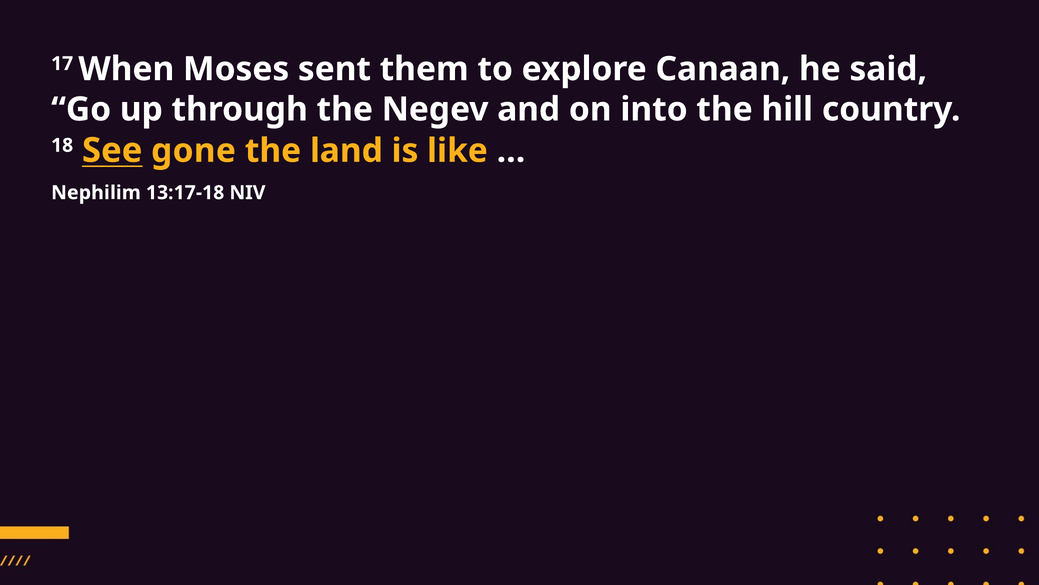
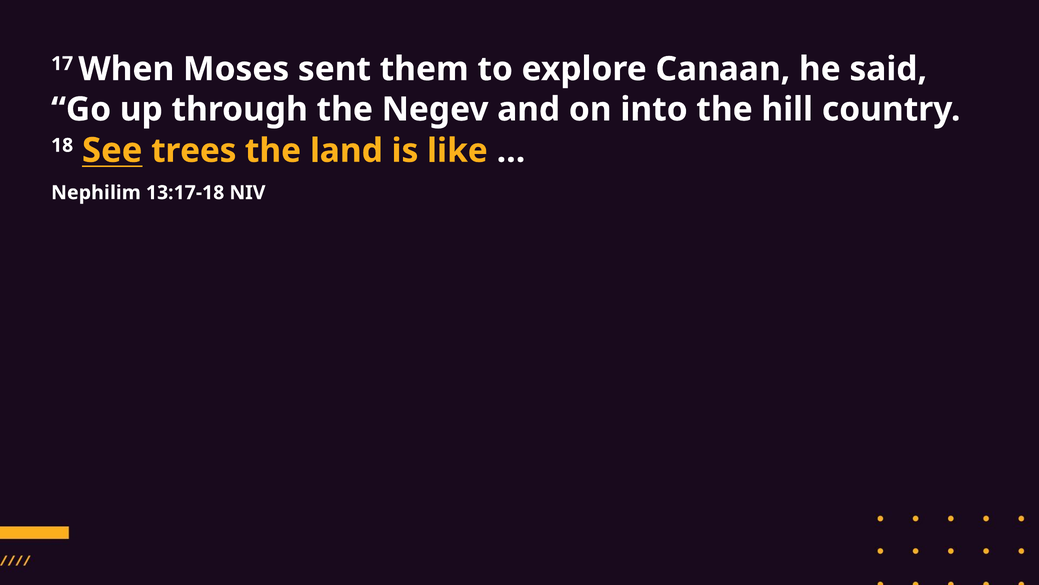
gone: gone -> trees
